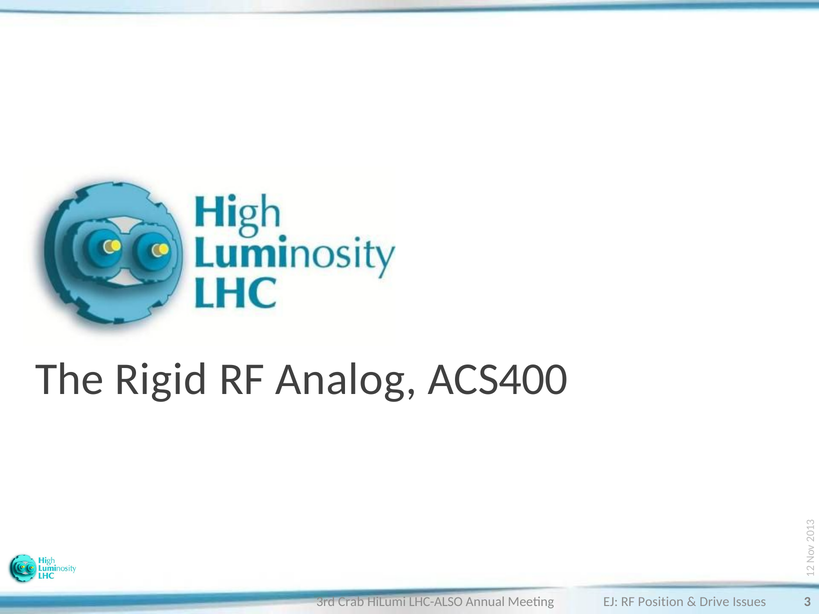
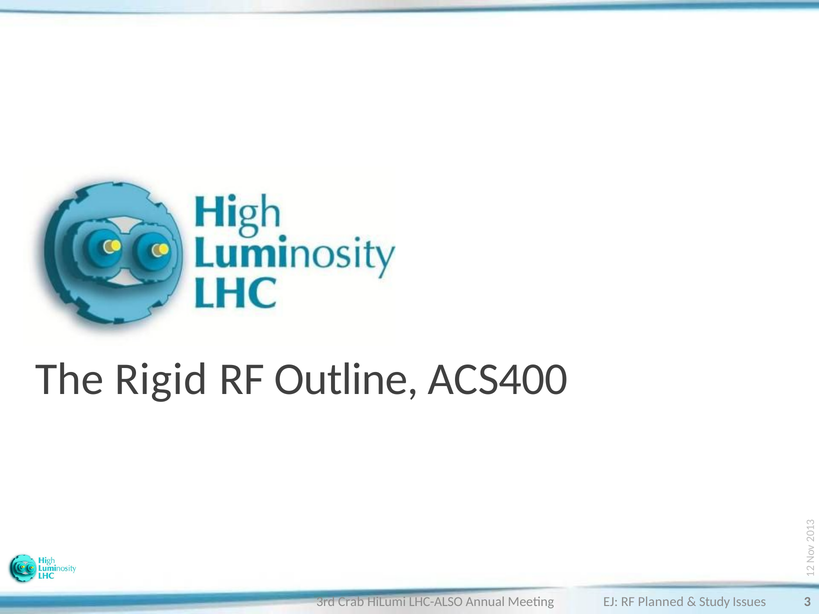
Analog: Analog -> Outline
Position: Position -> Planned
Drive: Drive -> Study
